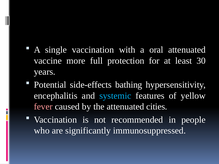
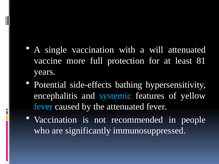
oral: oral -> will
30: 30 -> 81
fever at (43, 107) colour: pink -> light blue
attenuated cities: cities -> fever
